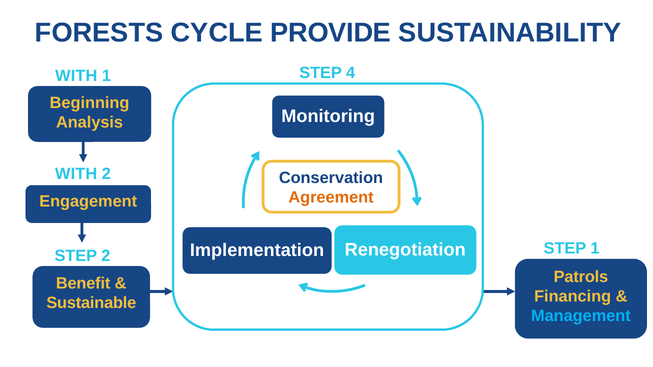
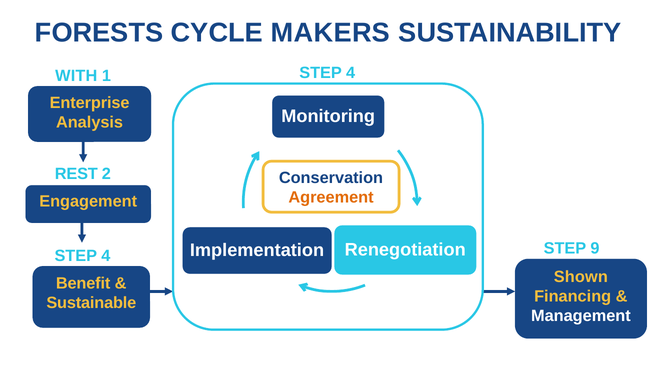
PROVIDE: PROVIDE -> MAKERS
Beginning: Beginning -> Enterprise
WITH at (76, 174): WITH -> REST
STEP 1: 1 -> 9
2 at (106, 256): 2 -> 4
Patrols: Patrols -> Shown
Management colour: light blue -> white
